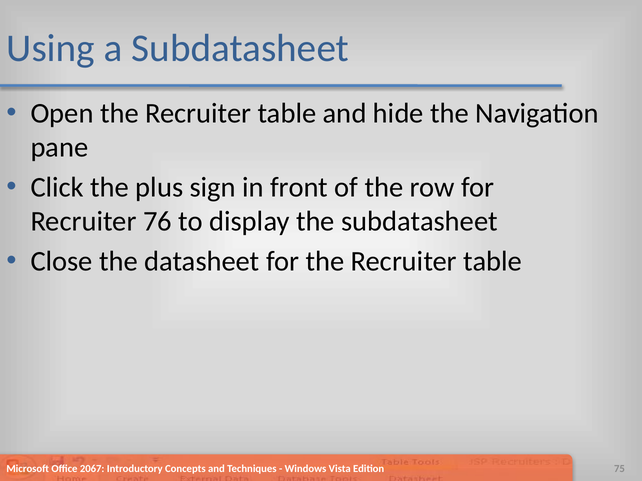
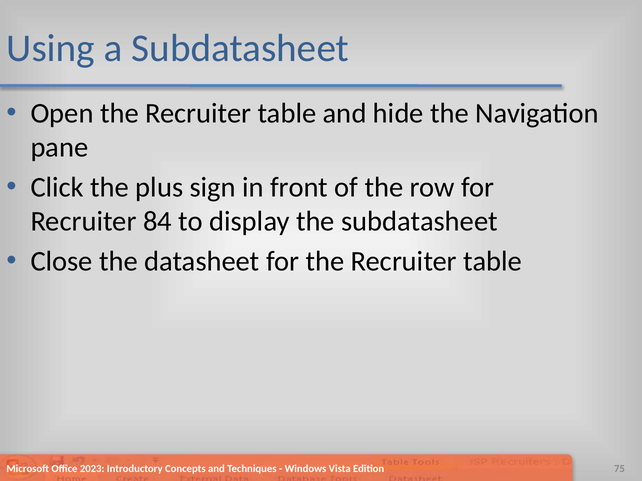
76: 76 -> 84
2067: 2067 -> 2023
